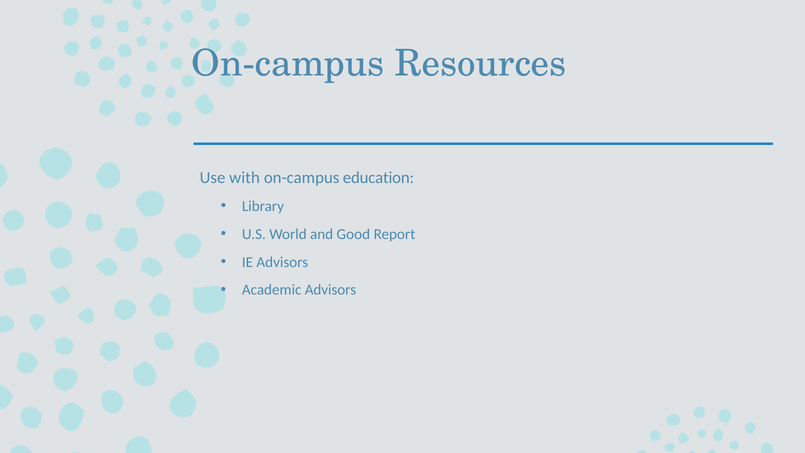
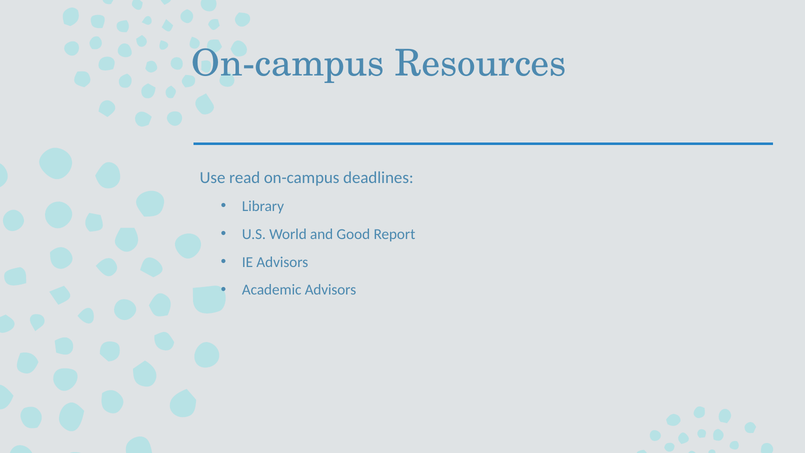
with: with -> read
education: education -> deadlines
